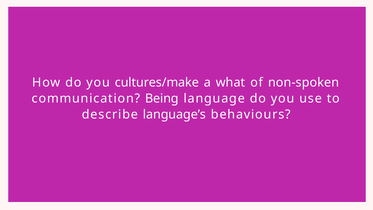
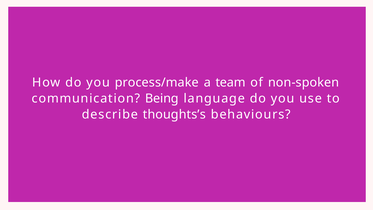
cultures/make: cultures/make -> process/make
what: what -> team
language’s: language’s -> thoughts’s
